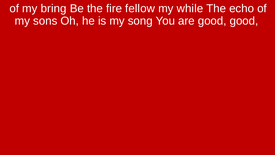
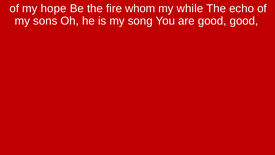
bring: bring -> hope
fellow: fellow -> whom
